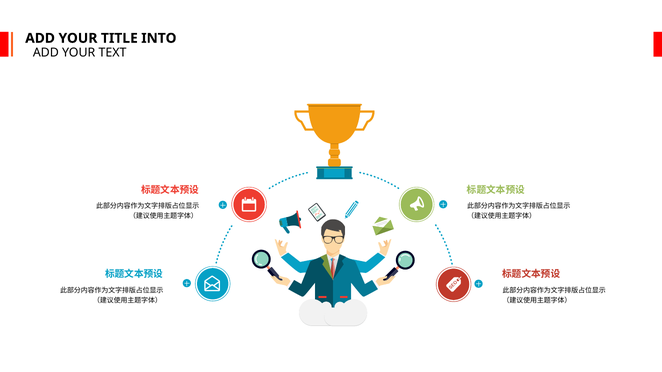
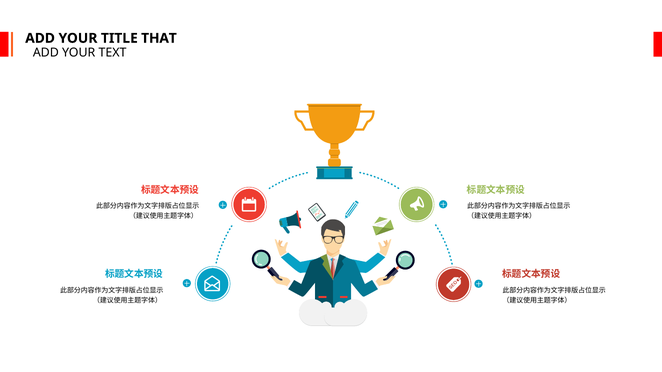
INTO: INTO -> THAT
